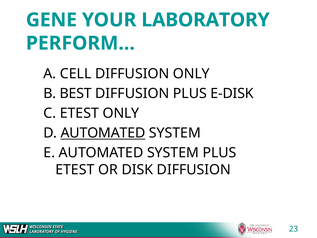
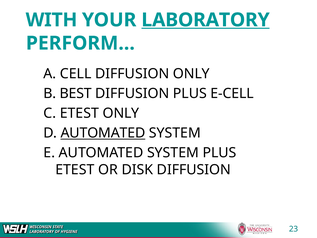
GENE: GENE -> WITH
LABORATORY at (206, 20) underline: none -> present
E-DISK: E-DISK -> E-CELL
